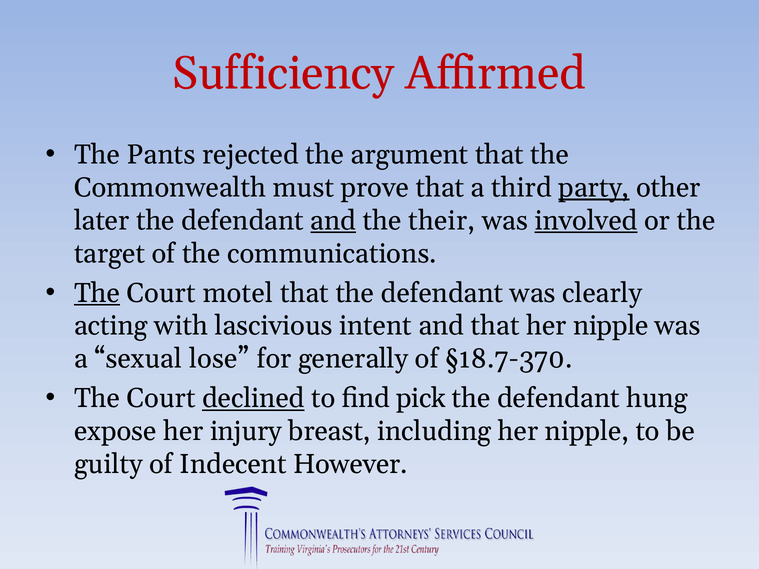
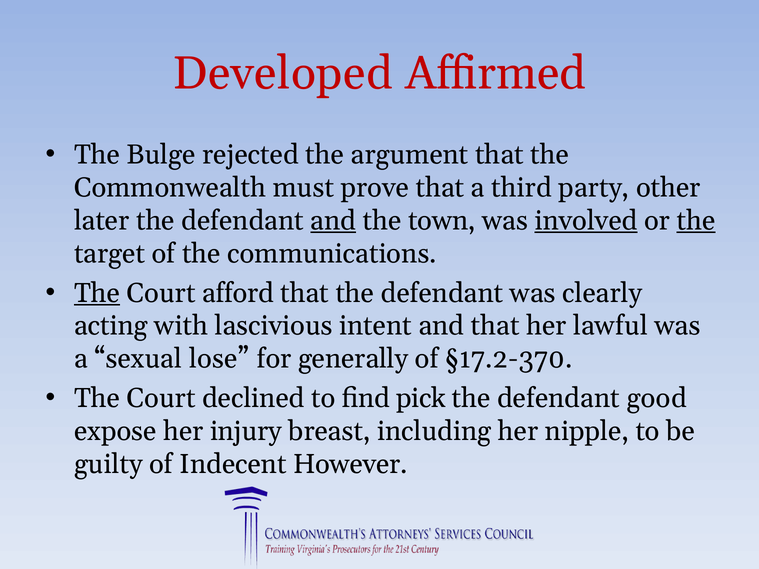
Sufficiency: Sufficiency -> Developed
Pants: Pants -> Bulge
party underline: present -> none
their: their -> town
the at (696, 221) underline: none -> present
motel: motel -> afford
that her nipple: nipple -> lawful
§18.7-370: §18.7-370 -> §17.2-370
declined underline: present -> none
hung: hung -> good
